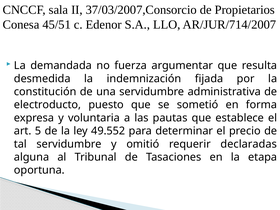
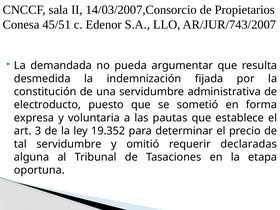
37/03/2007,Consorcio: 37/03/2007,Consorcio -> 14/03/2007,Consorcio
AR/JUR/714/2007: AR/JUR/714/2007 -> AR/JUR/743/2007
fuerza: fuerza -> pueda
5: 5 -> 3
49.552: 49.552 -> 19.352
